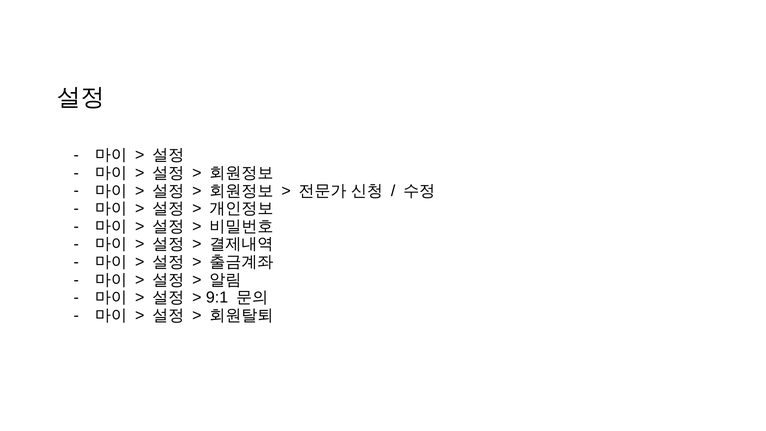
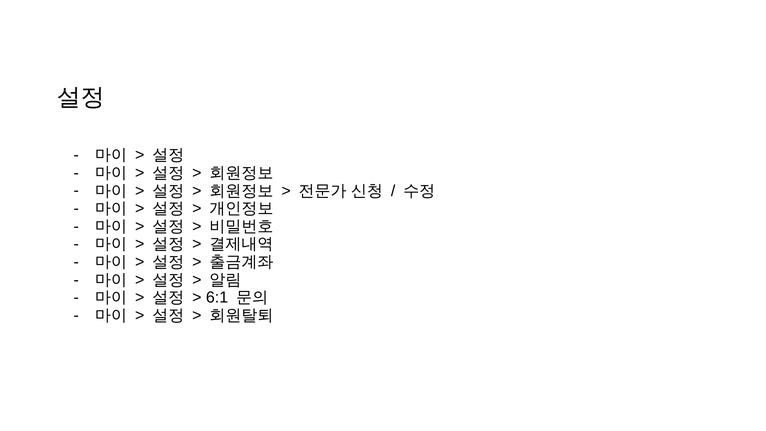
9:1: 9:1 -> 6:1
